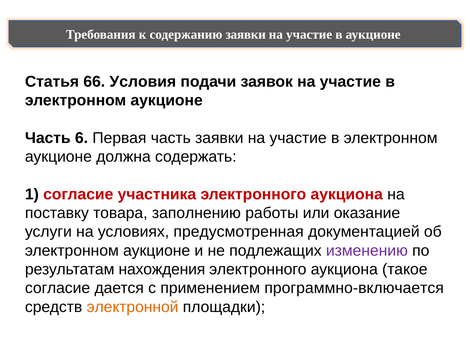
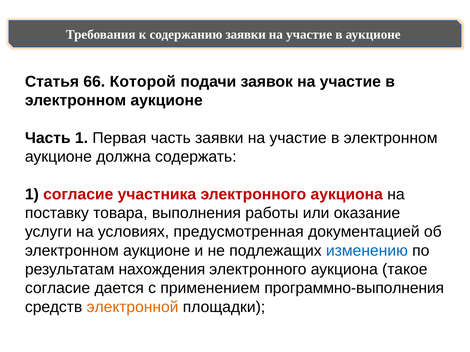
Условия: Условия -> Которой
Часть 6: 6 -> 1
заполнению: заполнению -> выполнения
изменению colour: purple -> blue
программно-включается: программно-включается -> программно-выполнения
